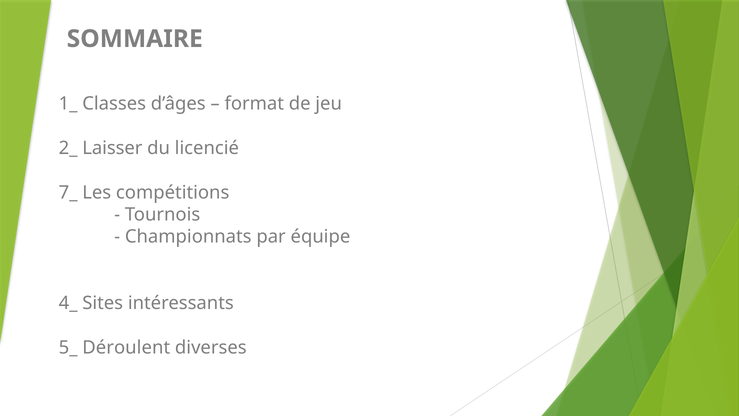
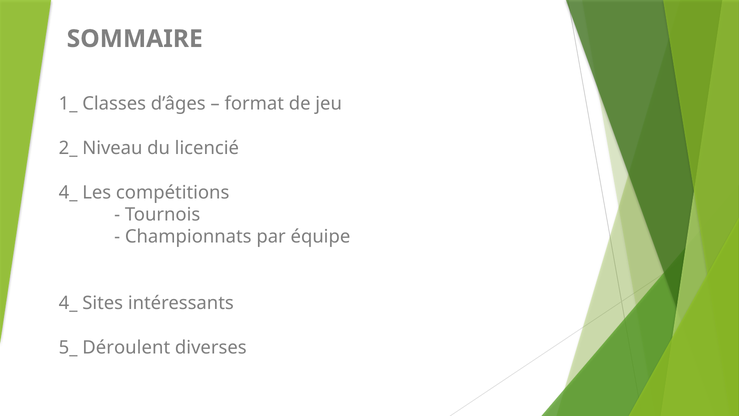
Laisser: Laisser -> Niveau
7_ at (68, 192): 7_ -> 4_
